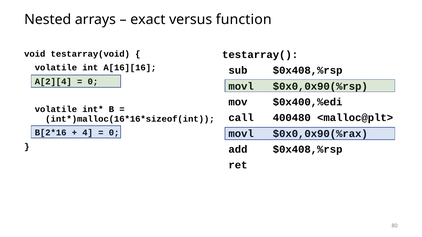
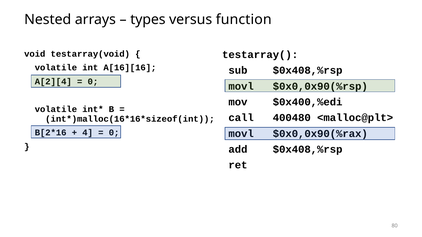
exact: exact -> types
